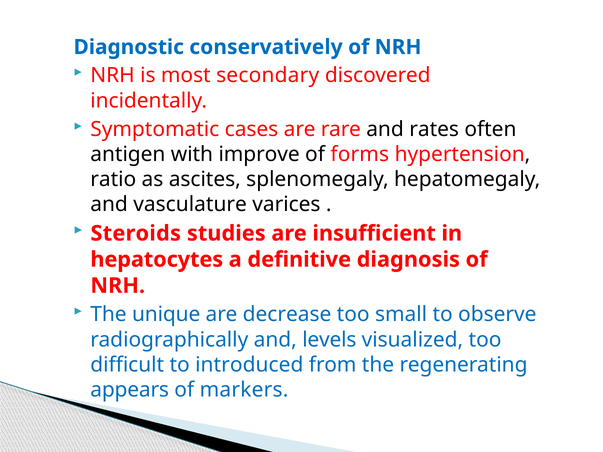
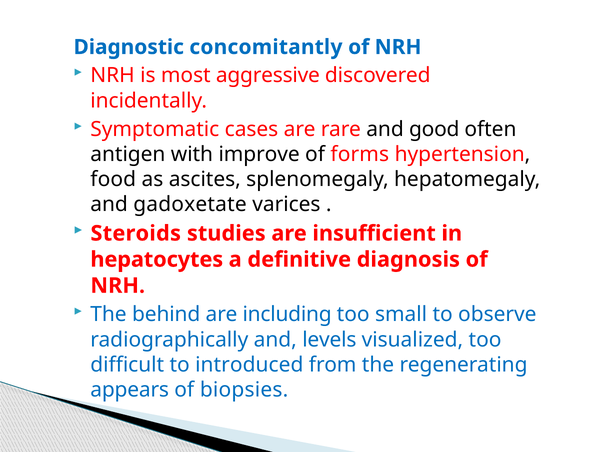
conservatively: conservatively -> concomitantly
secondary: secondary -> aggressive
rates: rates -> good
ratio: ratio -> food
vasculature: vasculature -> gadoxetate
unique: unique -> behind
decrease: decrease -> including
markers: markers -> biopsies
